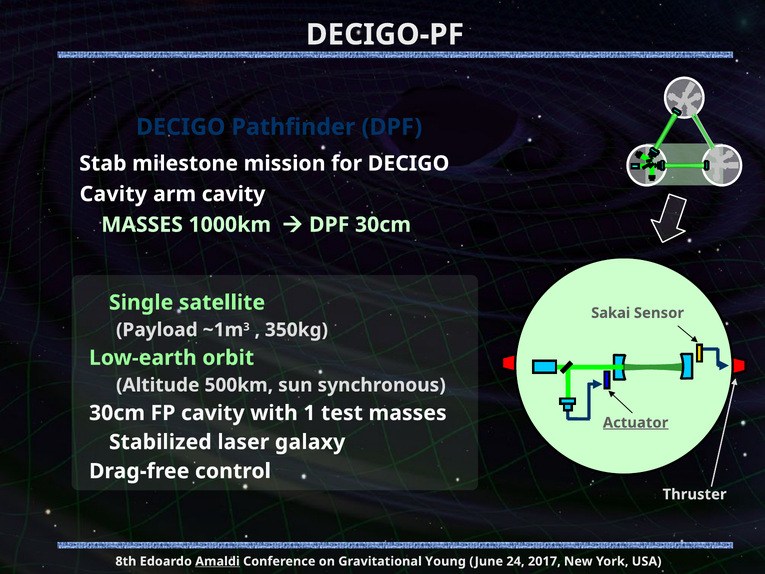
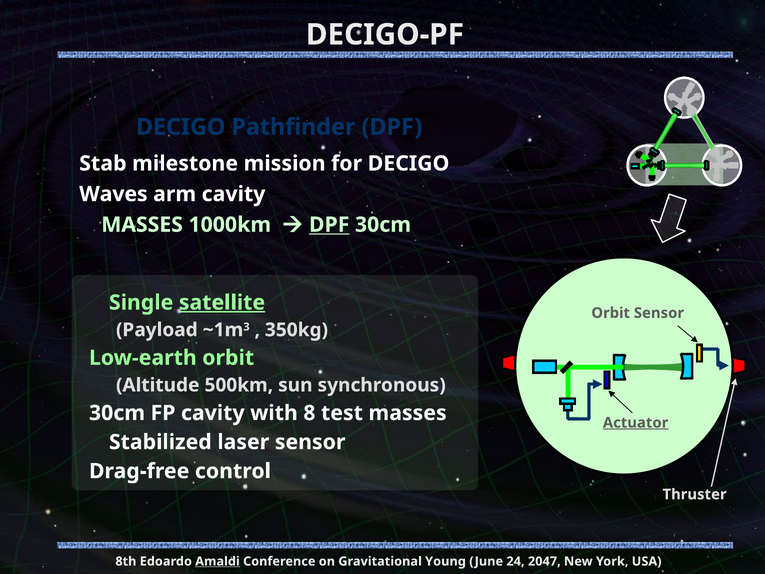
Cavity at (113, 194): Cavity -> Waves
DPF at (329, 225) underline: none -> present
satellite underline: none -> present
Sakai at (611, 313): Sakai -> Orbit
1: 1 -> 8
laser galaxy: galaxy -> sensor
2017: 2017 -> 2047
